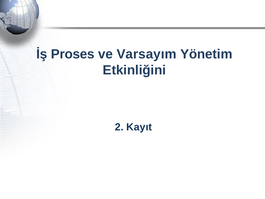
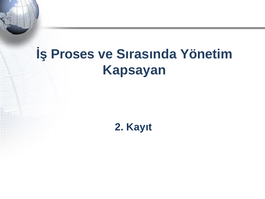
Varsayım: Varsayım -> Sırasında
Etkinliğini: Etkinliğini -> Kapsayan
